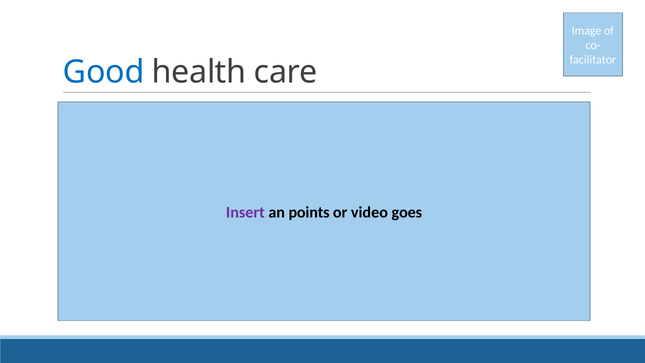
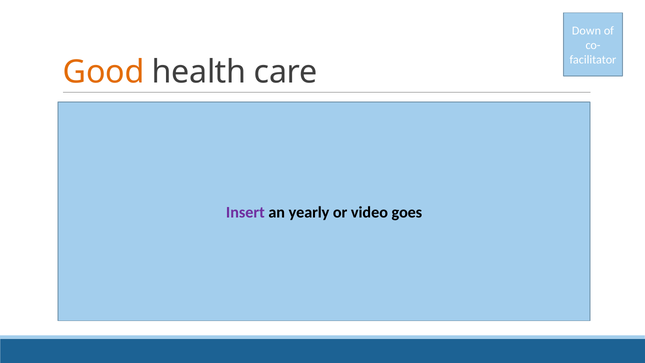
Image: Image -> Down
Good colour: blue -> orange
points: points -> yearly
